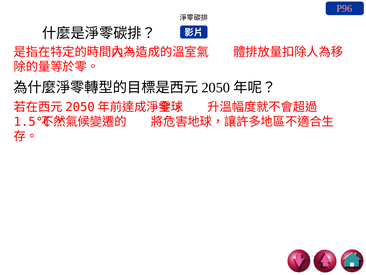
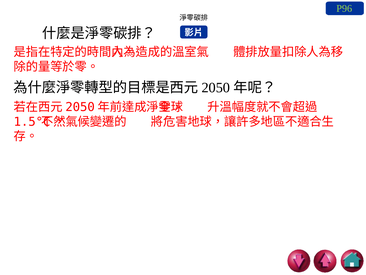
P96 colour: pink -> light green
